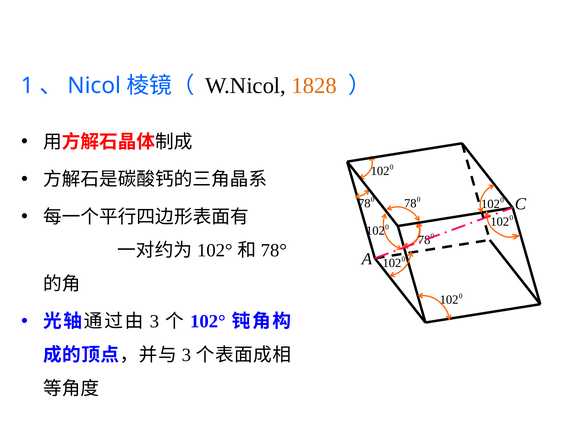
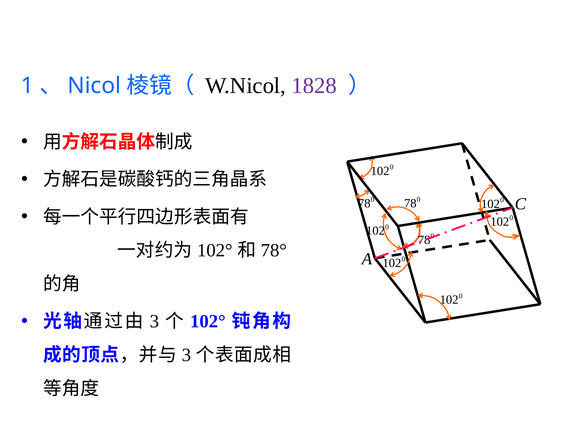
1828 colour: orange -> purple
